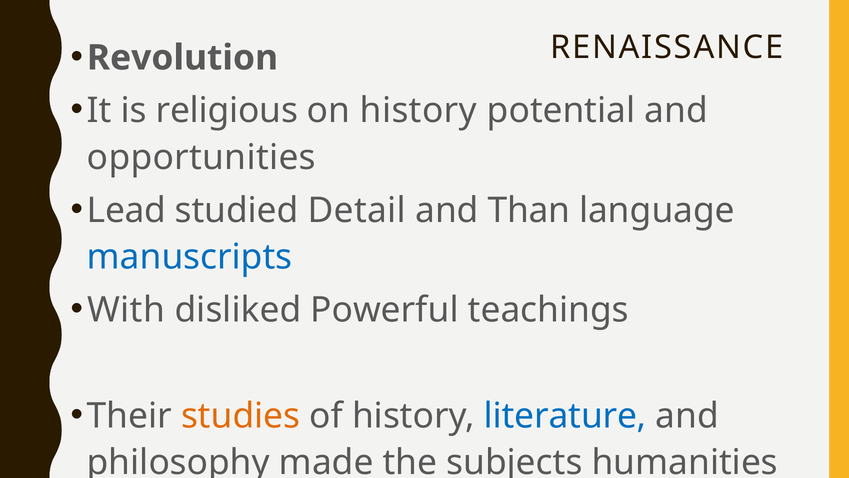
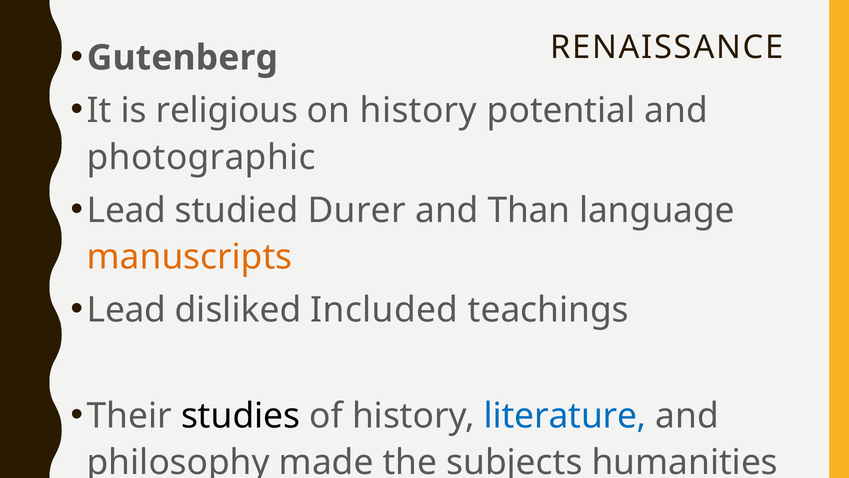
Revolution: Revolution -> Gutenberg
opportunities: opportunities -> photographic
Detail: Detail -> Durer
manuscripts colour: blue -> orange
With at (126, 310): With -> Lead
Powerful: Powerful -> Included
studies colour: orange -> black
